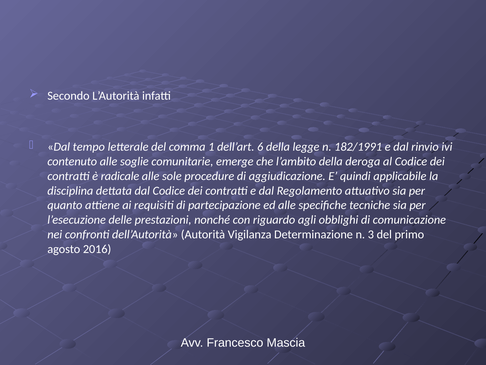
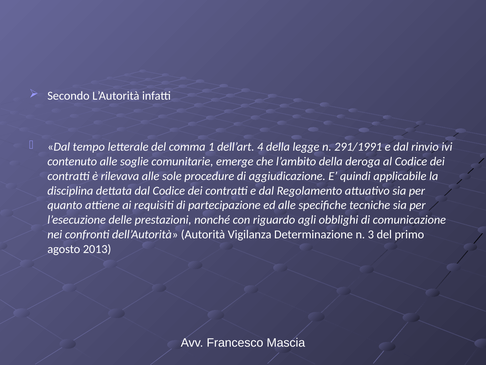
6: 6 -> 4
182/1991: 182/1991 -> 291/1991
radicale: radicale -> rilevava
2016: 2016 -> 2013
